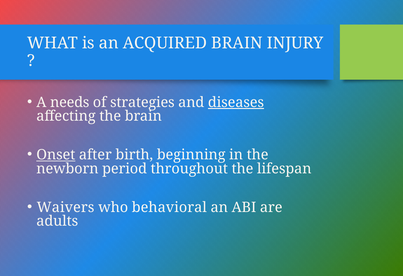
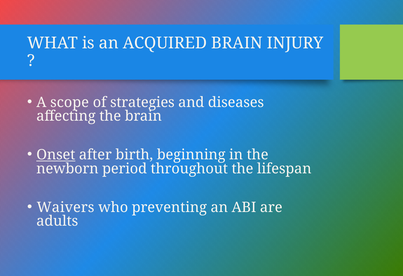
needs: needs -> scope
diseases underline: present -> none
behavioral: behavioral -> preventing
